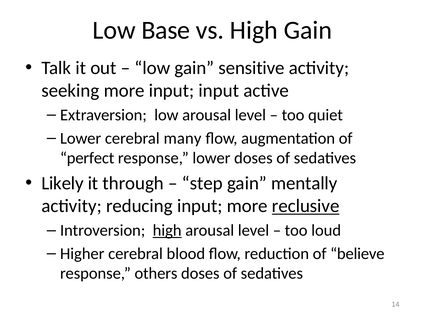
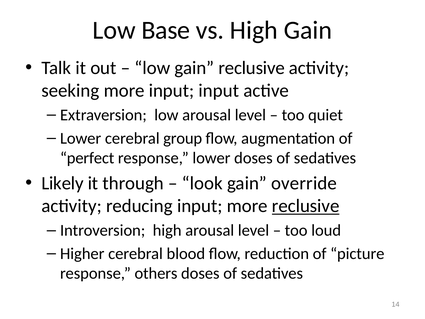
gain sensitive: sensitive -> reclusive
many: many -> group
step: step -> look
mentally: mentally -> override
high at (167, 230) underline: present -> none
believe: believe -> picture
